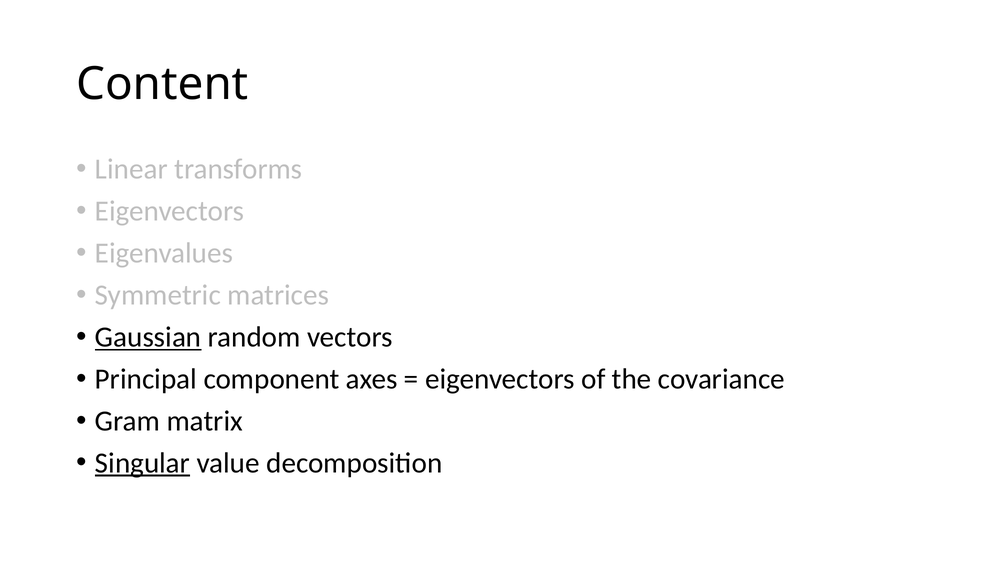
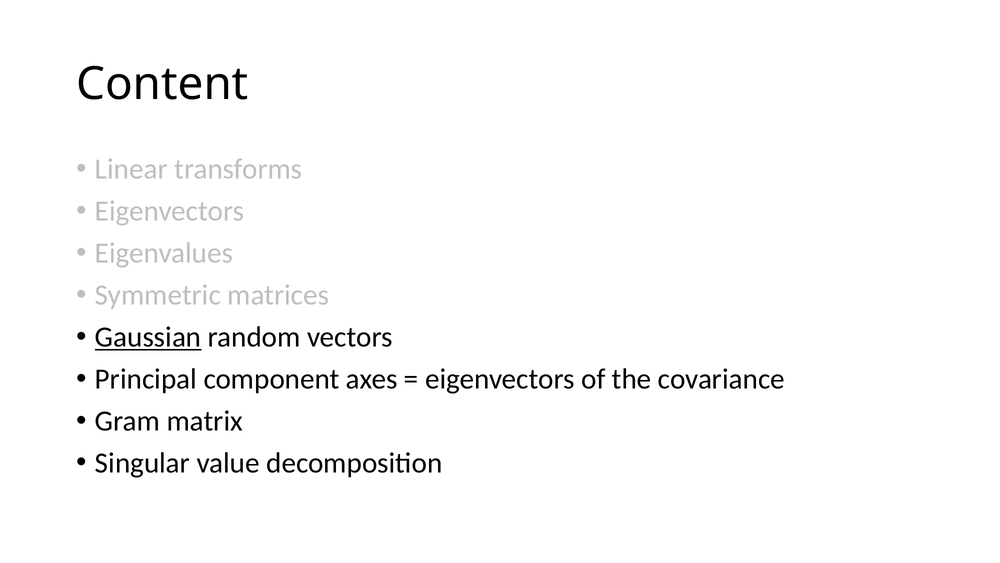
Singular underline: present -> none
